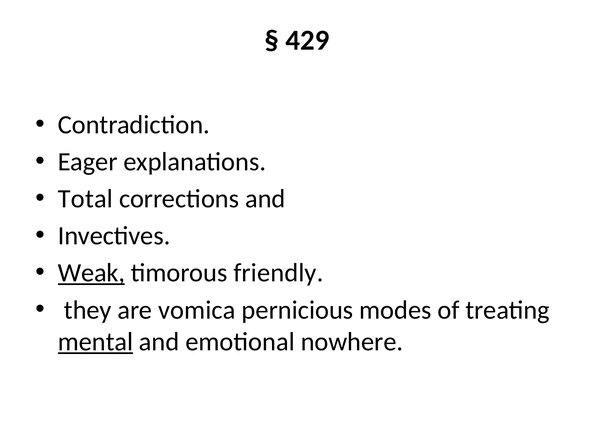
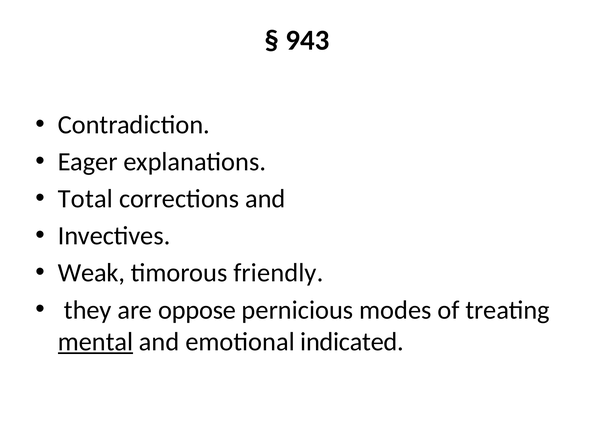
429: 429 -> 943
Weak underline: present -> none
vomica: vomica -> oppose
nowhere: nowhere -> indicated
